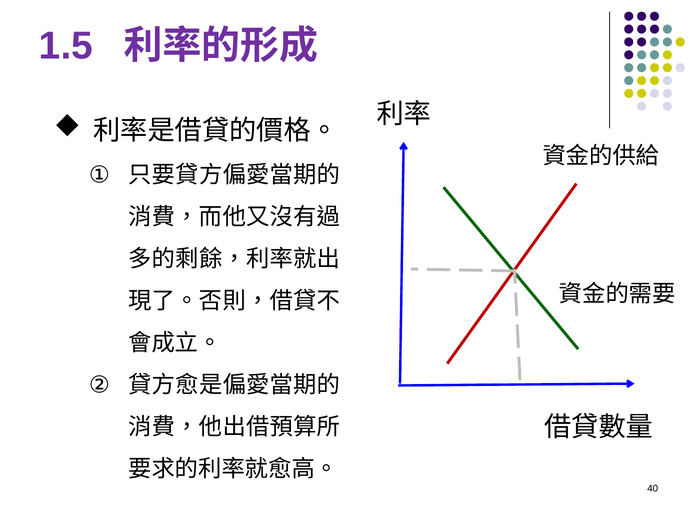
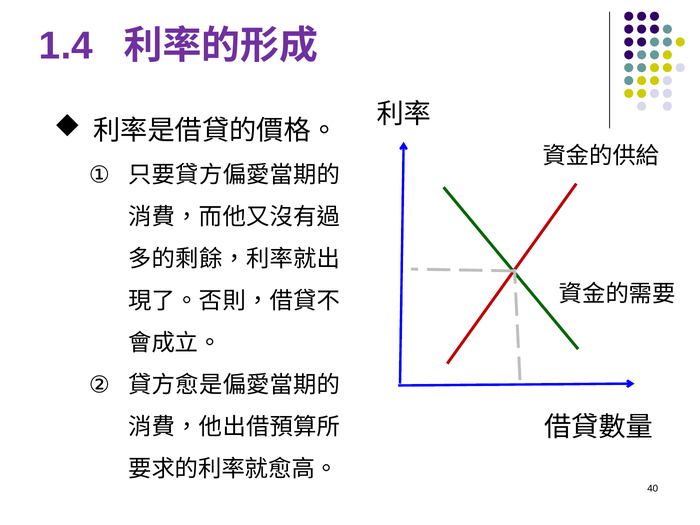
1.5: 1.5 -> 1.4
